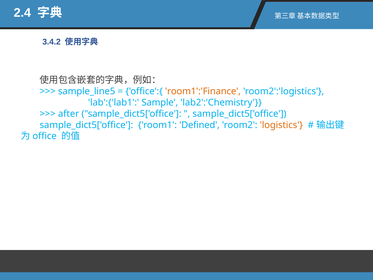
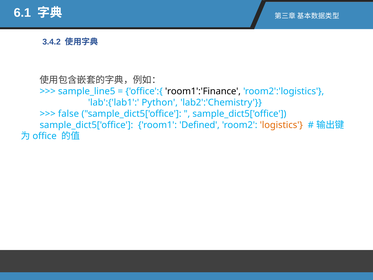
2.4: 2.4 -> 6.1
room1':'Finance colour: orange -> black
Sample: Sample -> Python
after: after -> false
